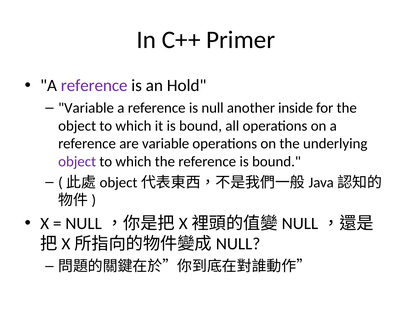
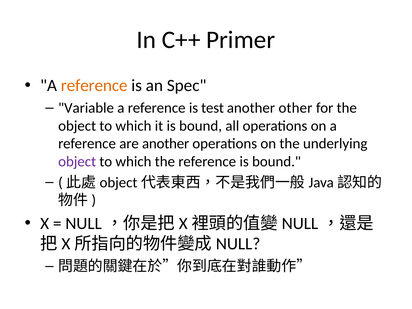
reference at (94, 86) colour: purple -> orange
Hold: Hold -> Spec
null: null -> test
inside: inside -> other
are variable: variable -> another
